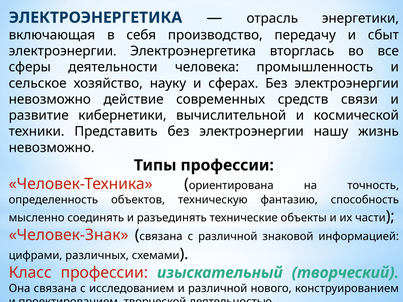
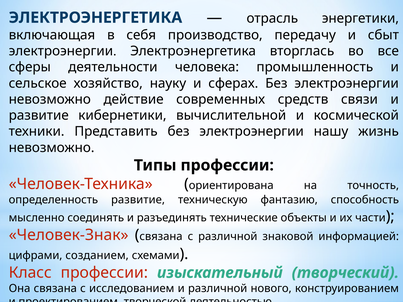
определенность объектов: объектов -> развитие
различных: различных -> созданием
